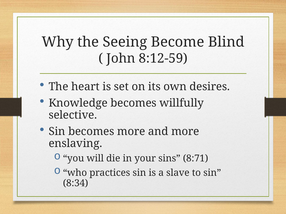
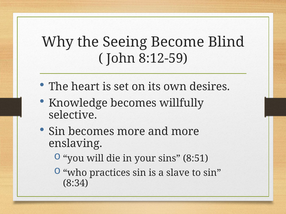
8:71: 8:71 -> 8:51
